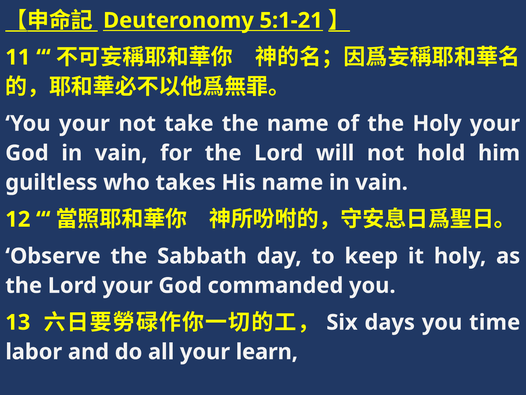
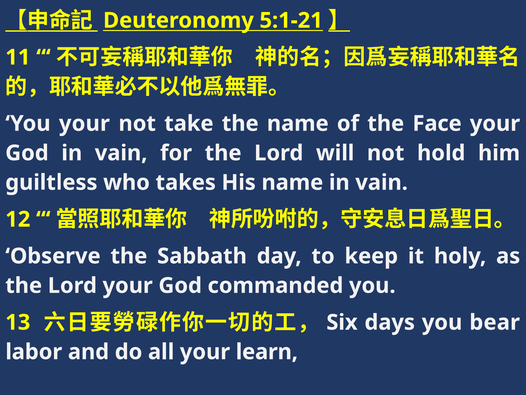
the Holy: Holy -> Face
time: time -> bear
